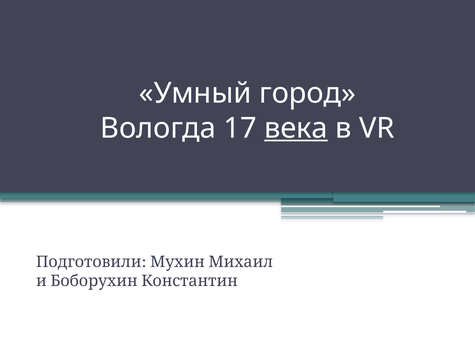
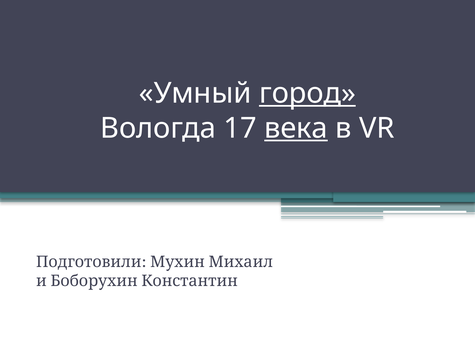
город underline: none -> present
